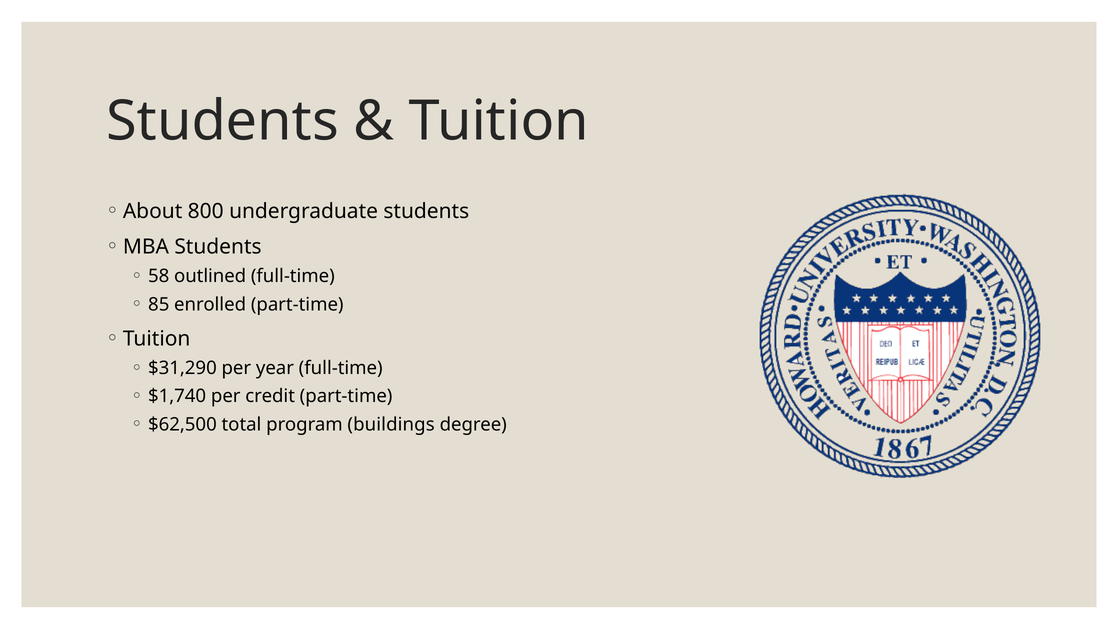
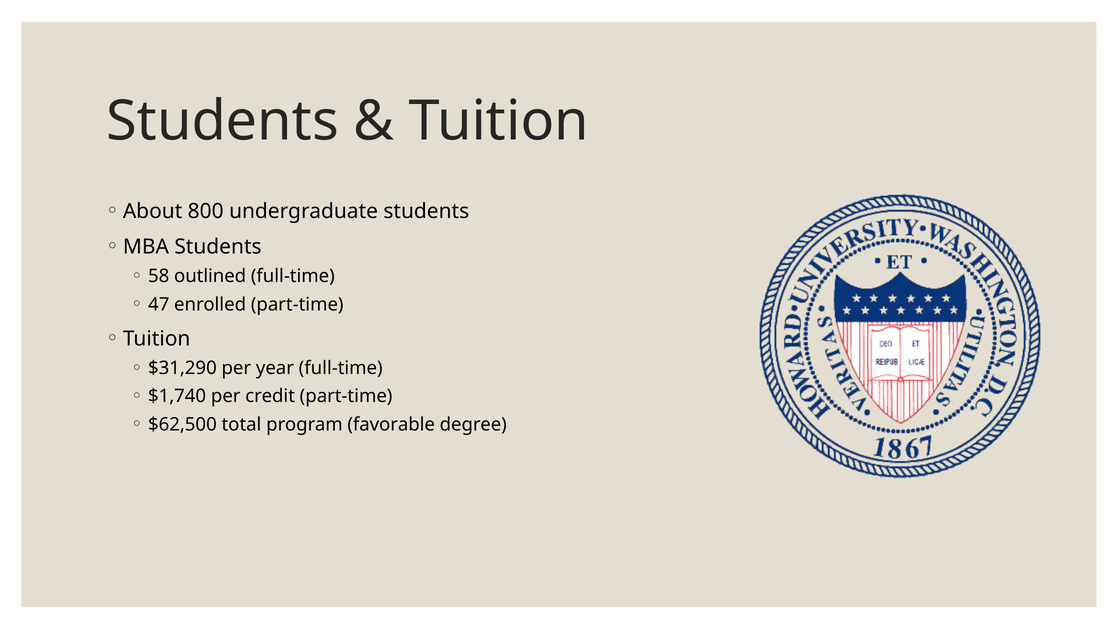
85: 85 -> 47
buildings: buildings -> favorable
